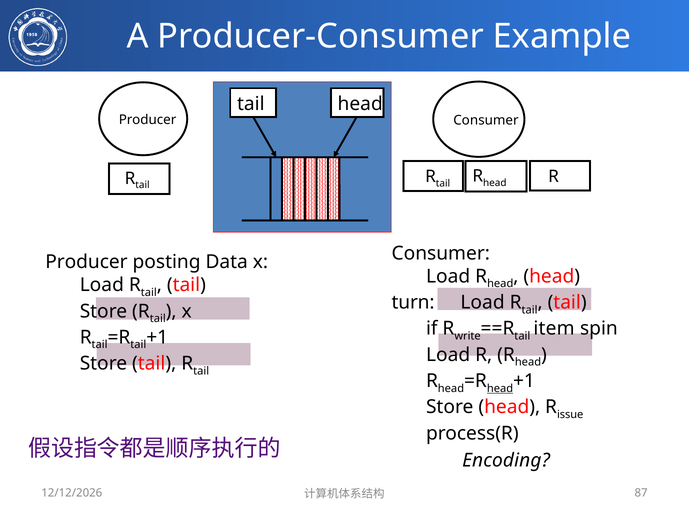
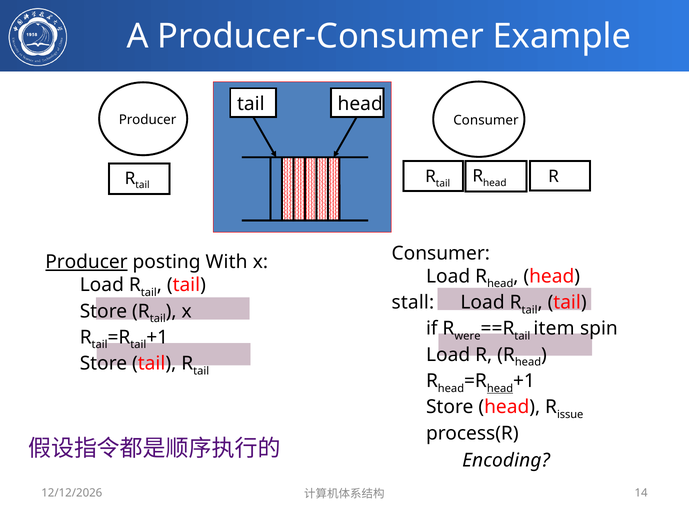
Producer at (86, 262) underline: none -> present
Data: Data -> With
turn: turn -> stall
write: write -> were
87: 87 -> 14
